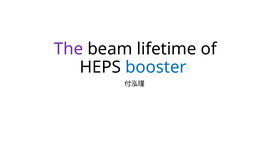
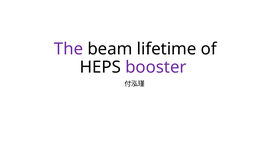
booster colour: blue -> purple
